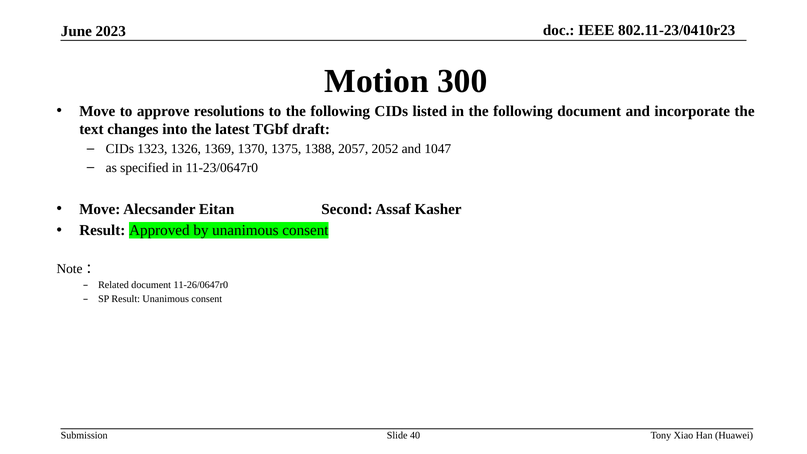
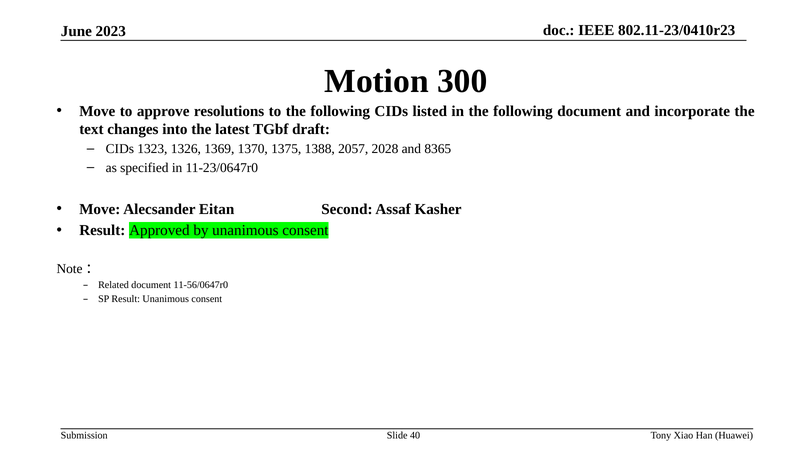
2052: 2052 -> 2028
1047: 1047 -> 8365
11-26/0647r0: 11-26/0647r0 -> 11-56/0647r0
